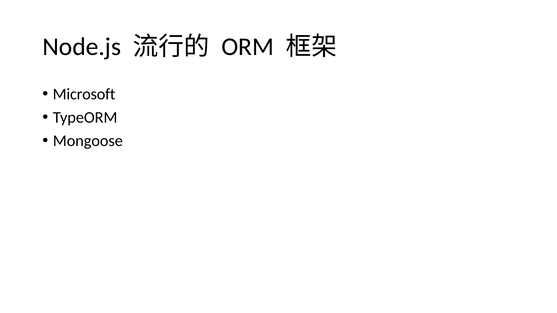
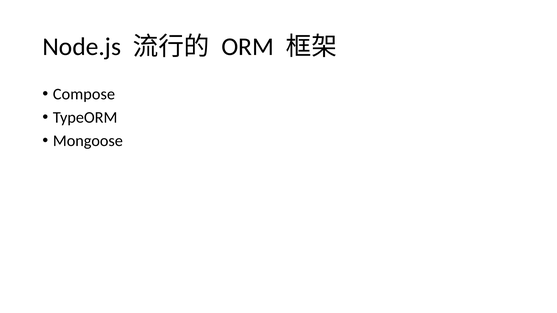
Microsoft: Microsoft -> Compose
